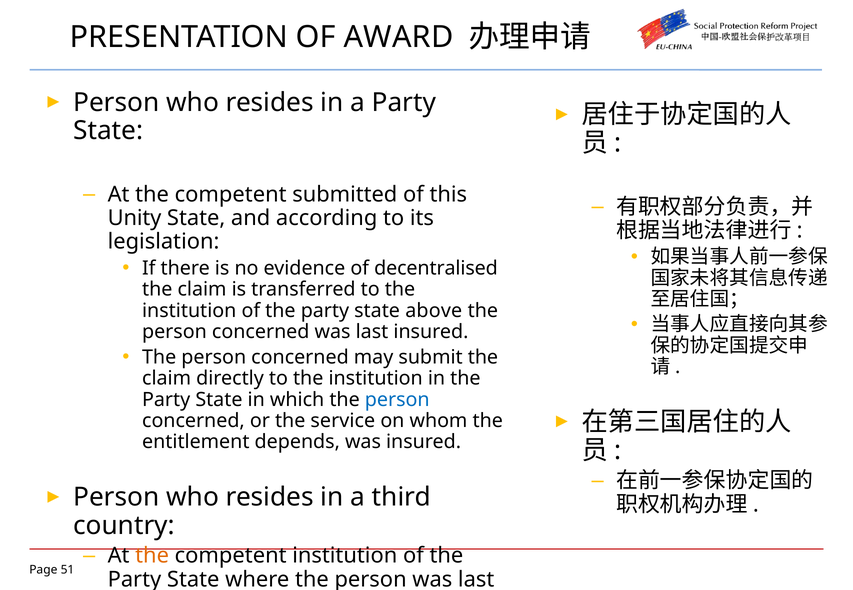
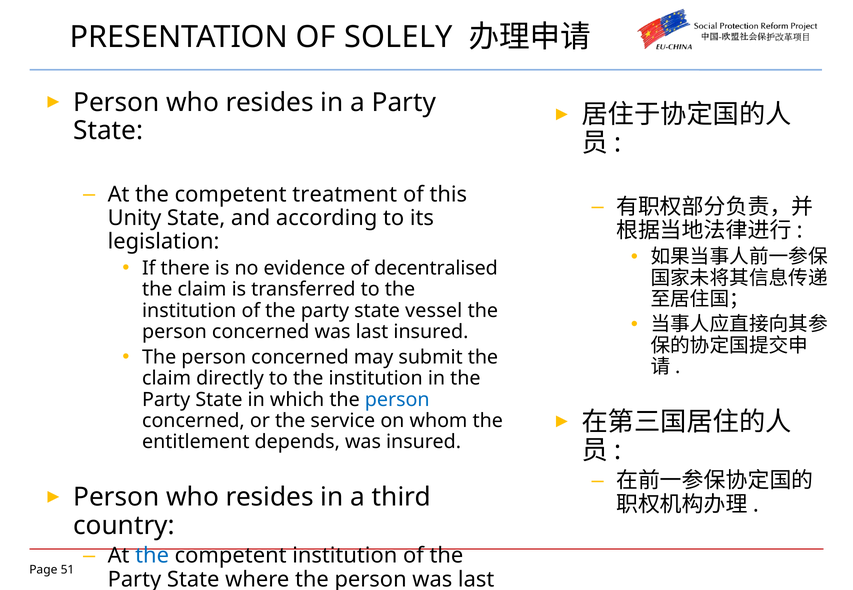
AWARD: AWARD -> SOLELY
submitted: submitted -> treatment
above: above -> vessel
the at (152, 556) colour: orange -> blue
